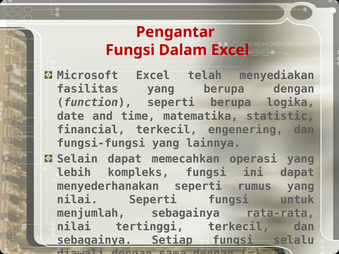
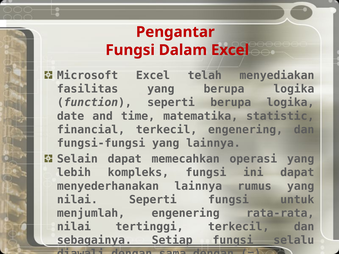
yang berupa dengan: dengan -> logika
menyederhanakan seperti: seperti -> lainnya
menjumlah sebagainya: sebagainya -> engenering
